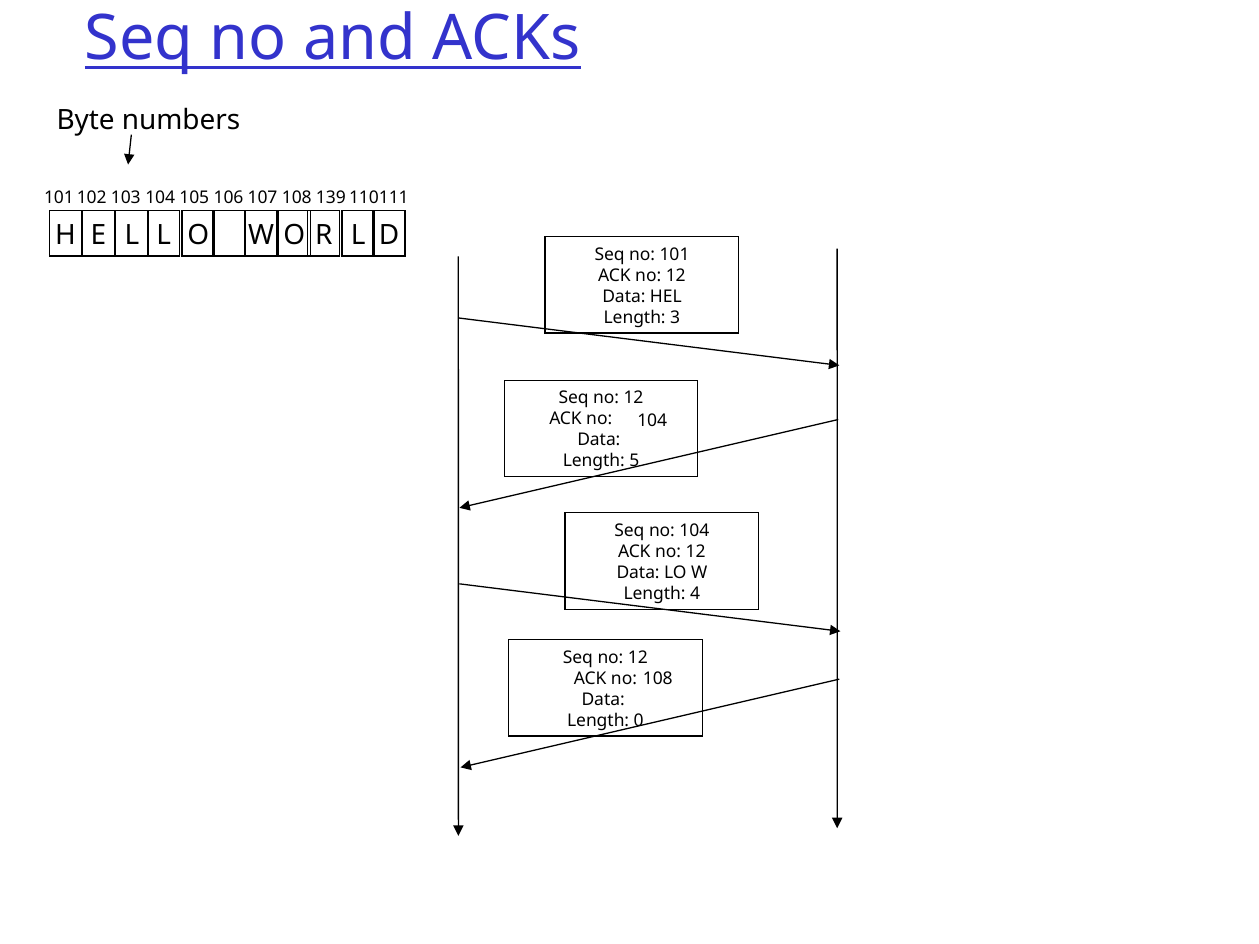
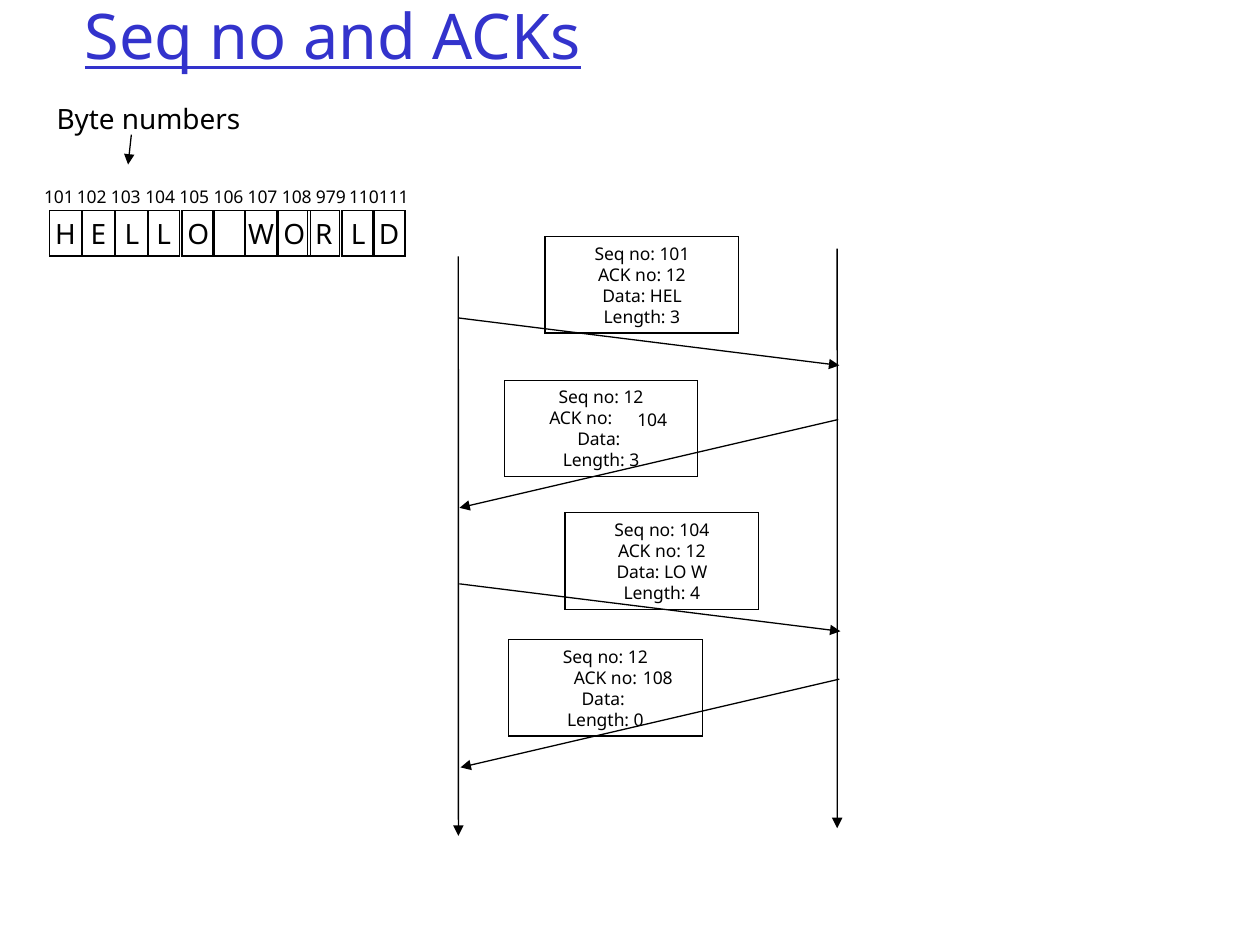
139: 139 -> 979
5 at (634, 461): 5 -> 3
